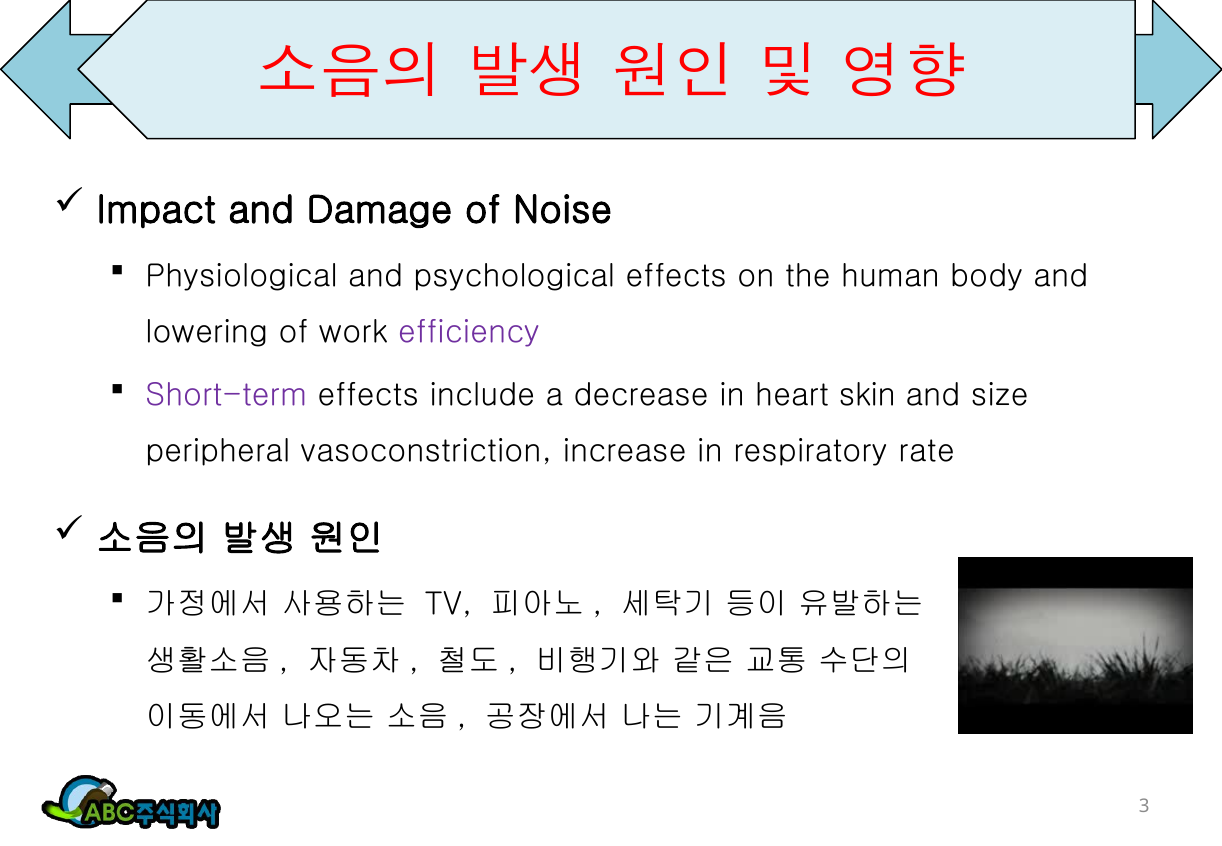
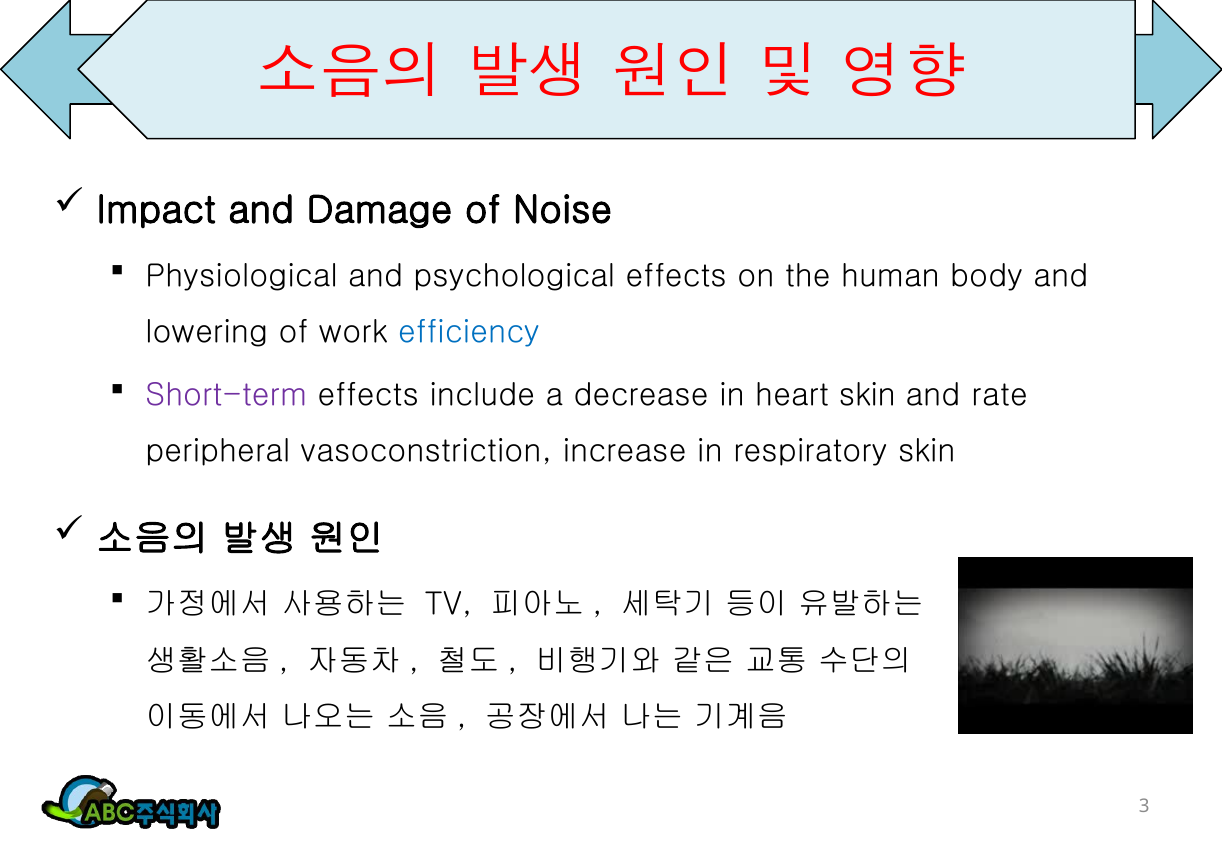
efficiency colour: purple -> blue
size: size -> rate
respiratory rate: rate -> skin
